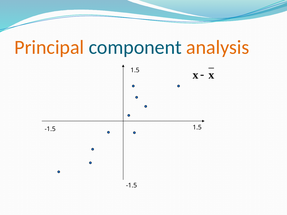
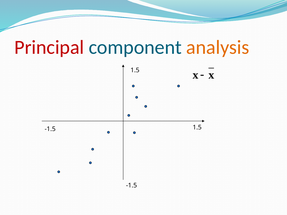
Principal colour: orange -> red
